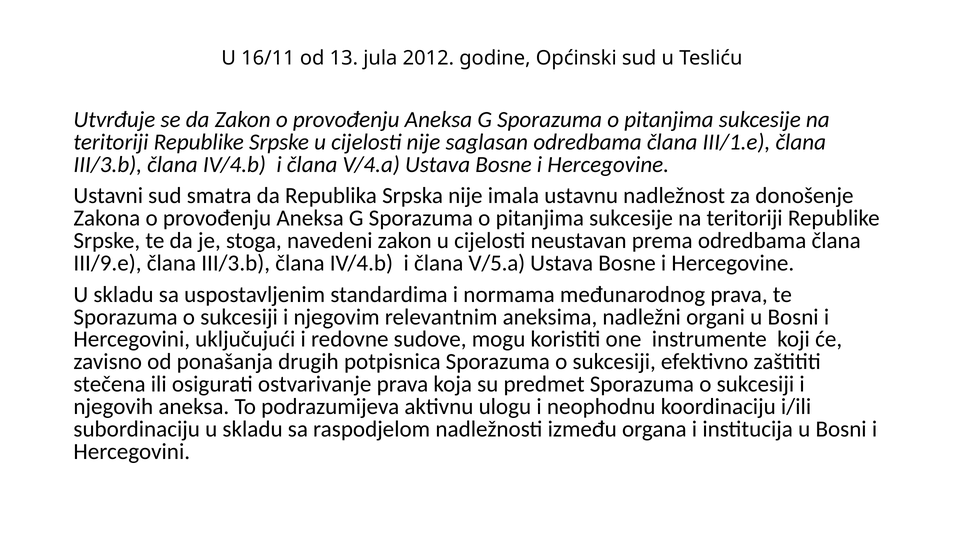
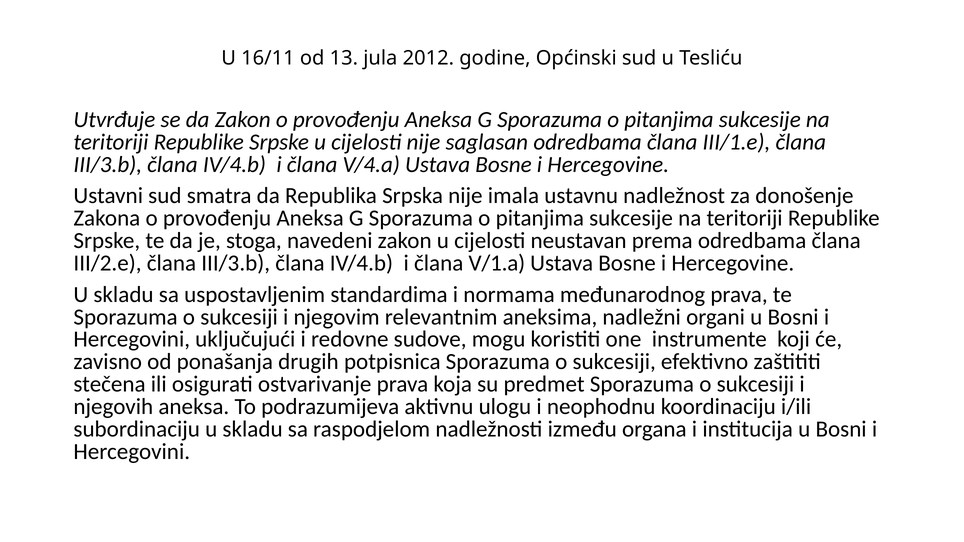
III/9.e: III/9.e -> III/2.e
V/5.a: V/5.a -> V/1.a
